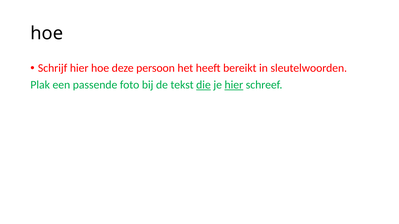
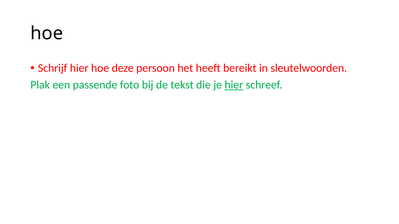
die underline: present -> none
